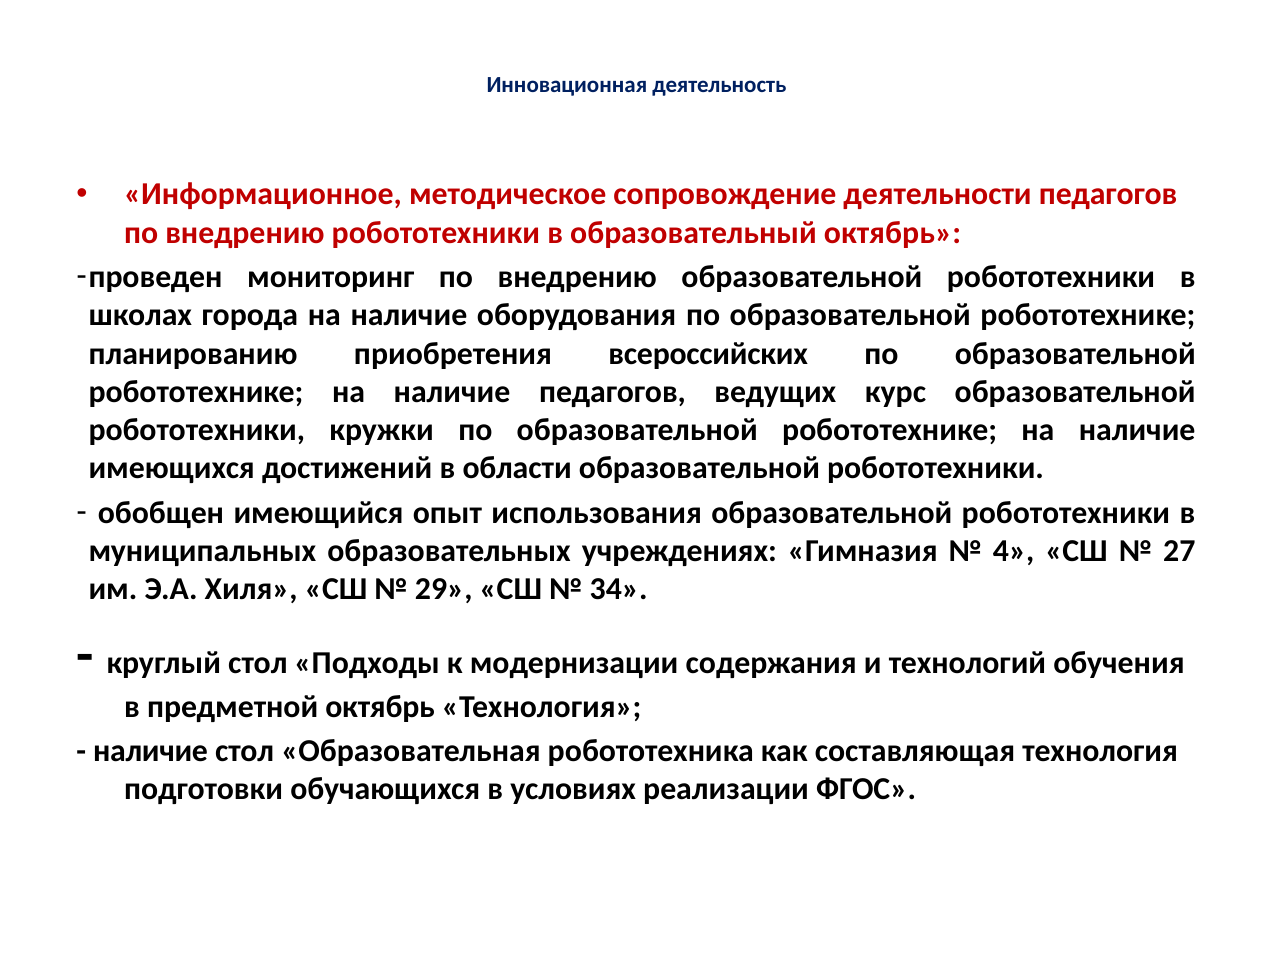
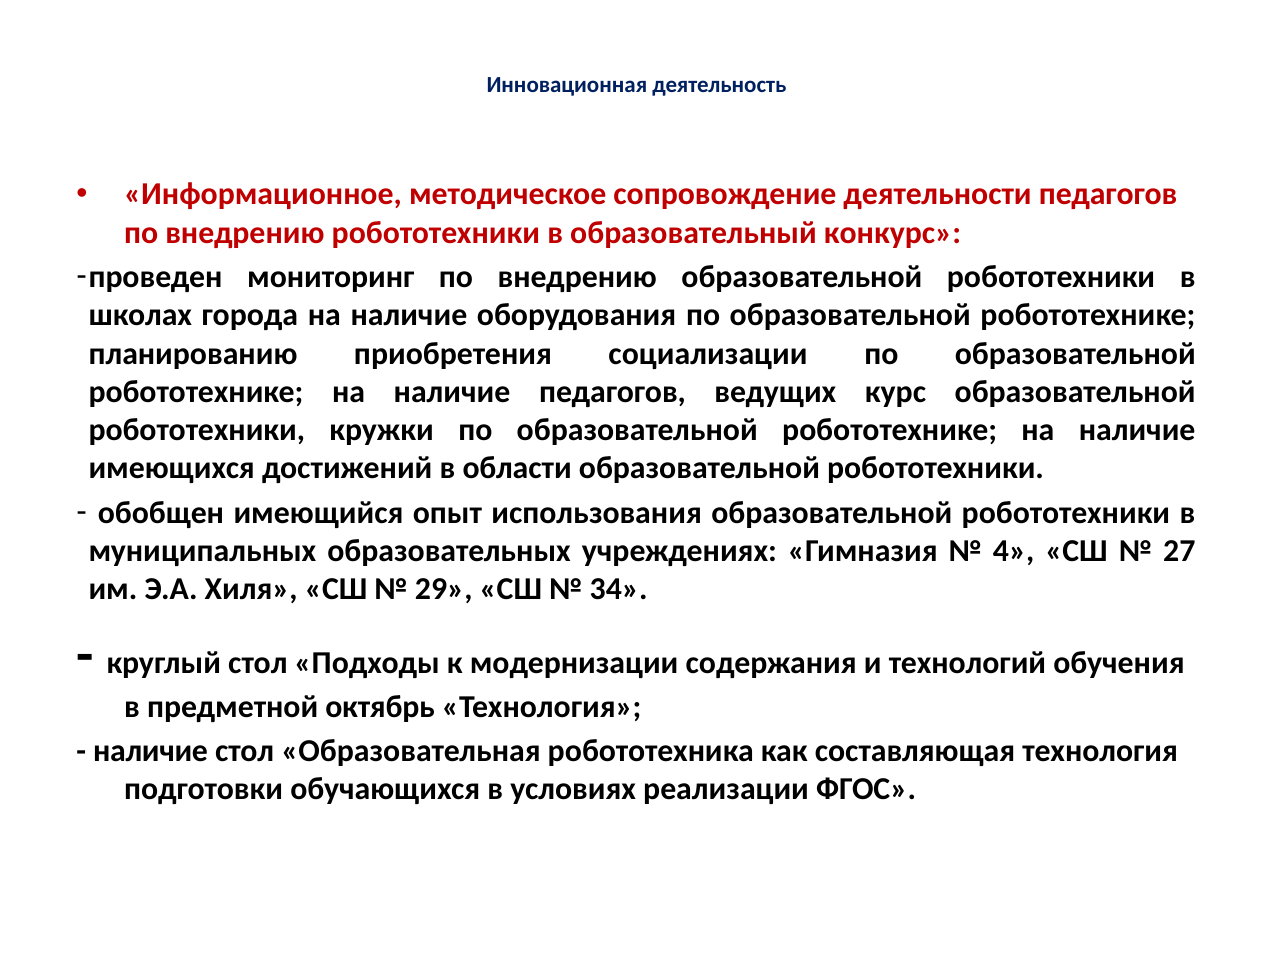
образовательный октябрь: октябрь -> конкурс
всероссийских: всероссийских -> социализации
